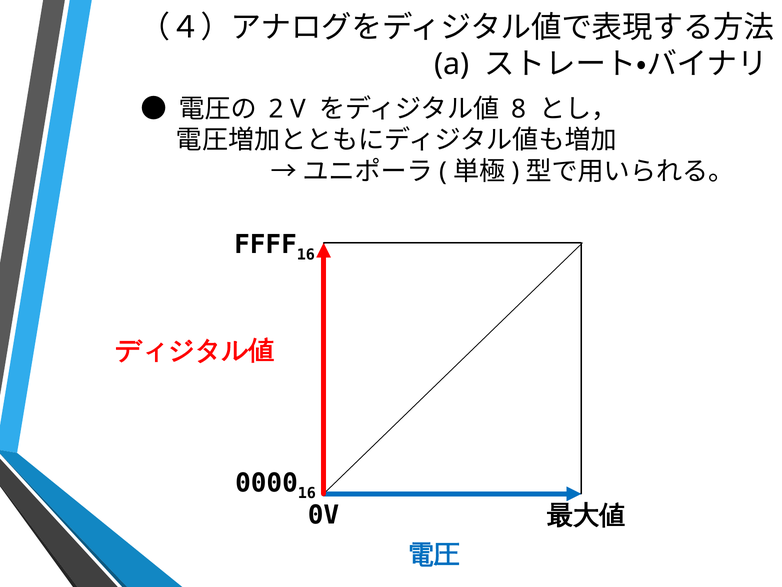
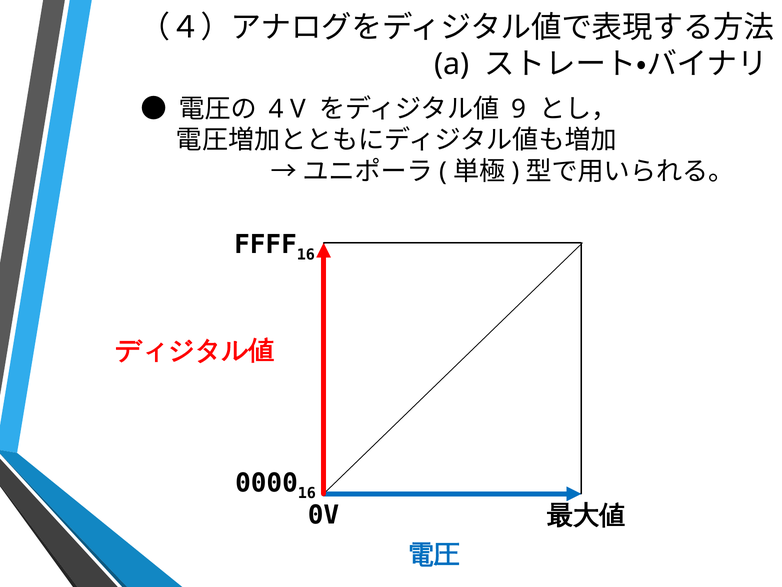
2: 2 -> 4
8: 8 -> 9
